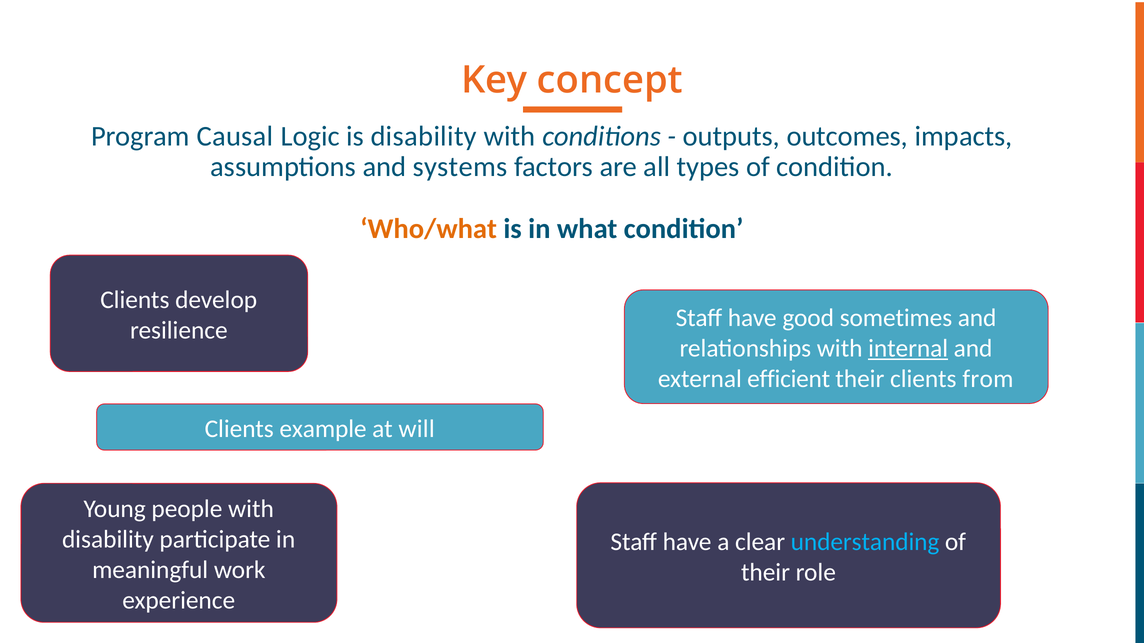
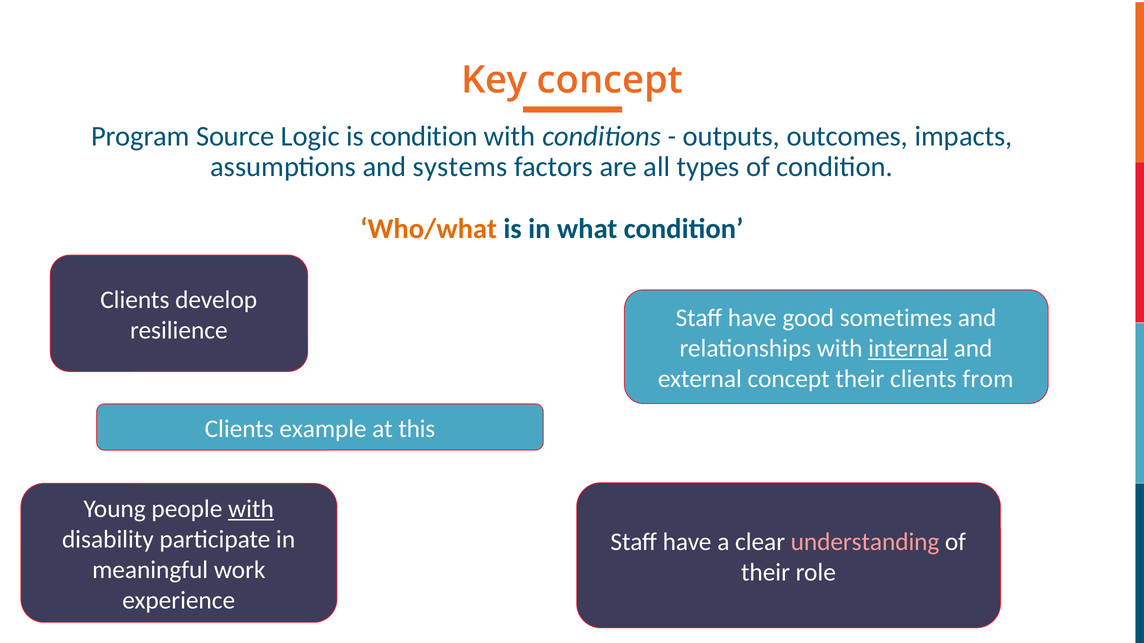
Causal: Causal -> Source
is disability: disability -> condition
external efficient: efficient -> concept
will: will -> this
with at (251, 509) underline: none -> present
understanding colour: light blue -> pink
